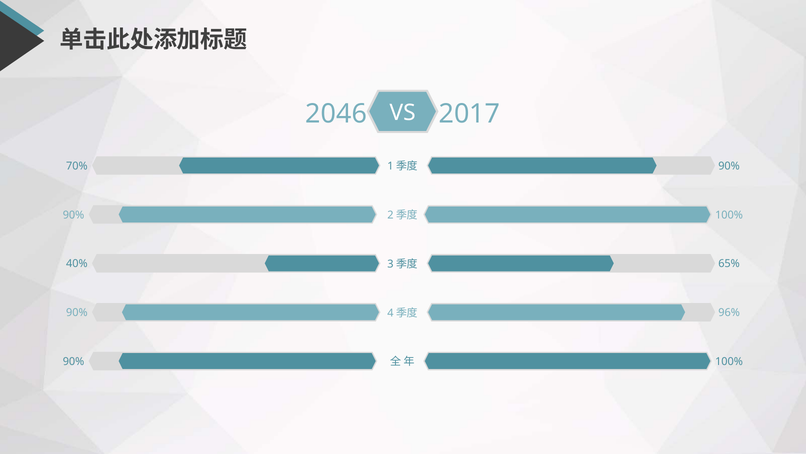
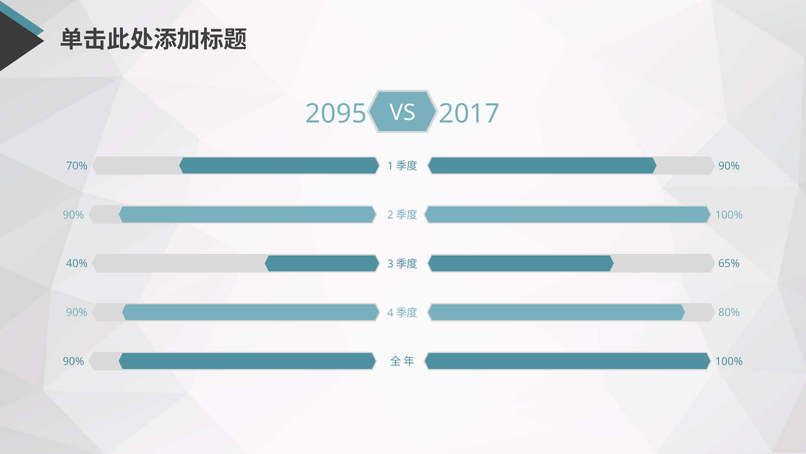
2046: 2046 -> 2095
96%: 96% -> 80%
